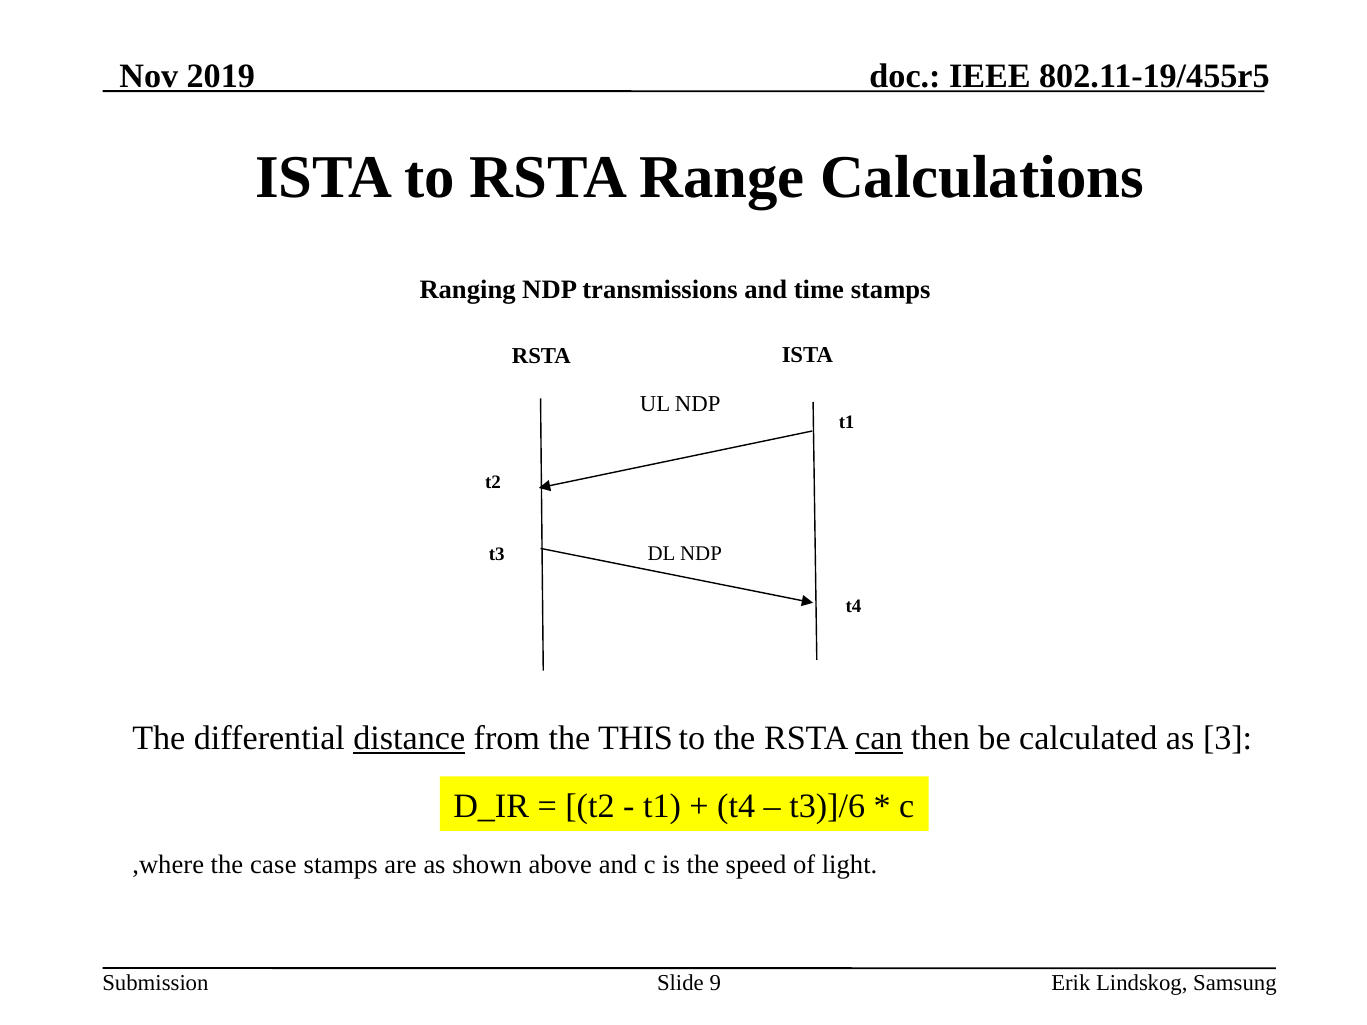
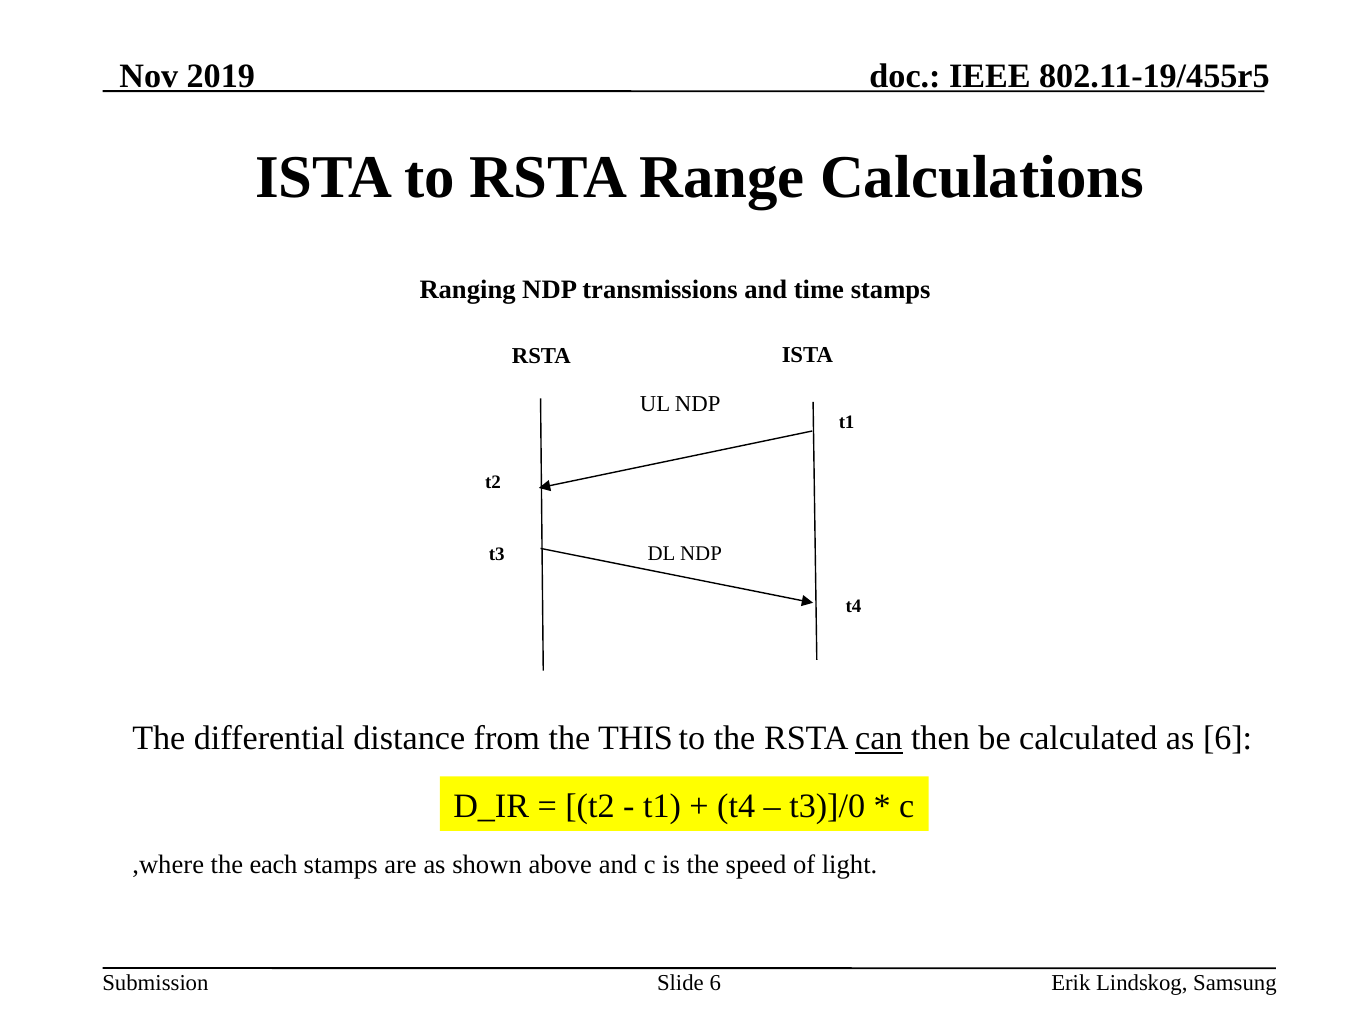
distance underline: present -> none
as 3: 3 -> 6
t3)]/6: t3)]/6 -> t3)]/0
case: case -> each
Slide 9: 9 -> 6
